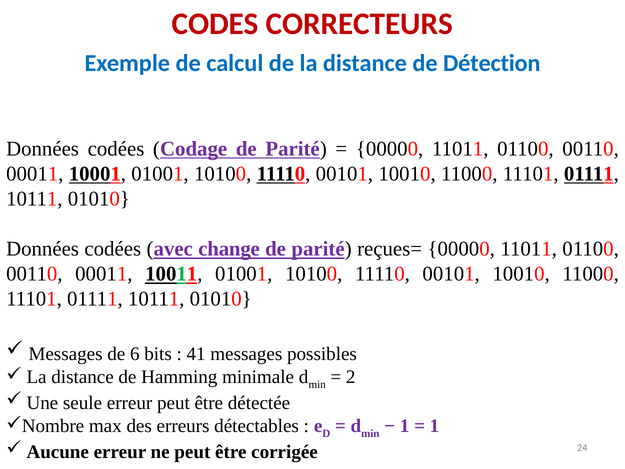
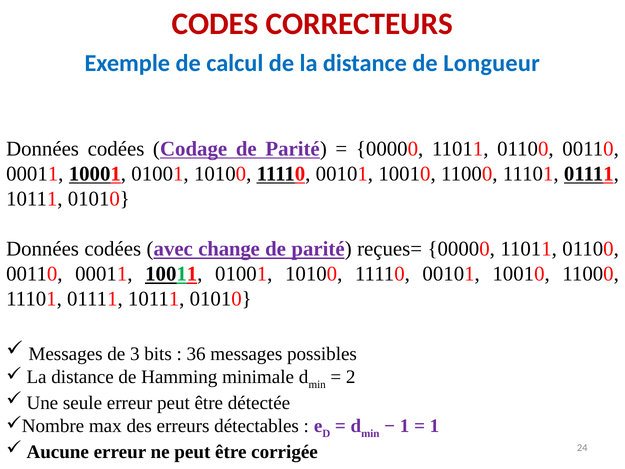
Détection: Détection -> Longueur
6: 6 -> 3
41: 41 -> 36
